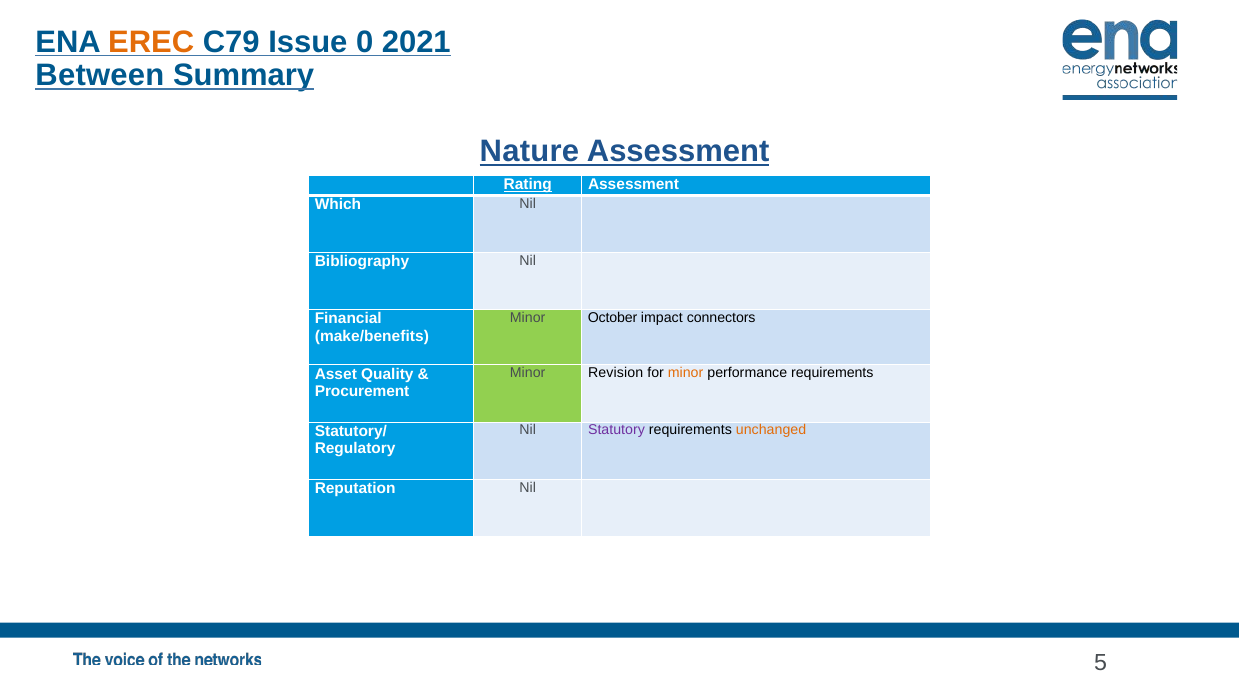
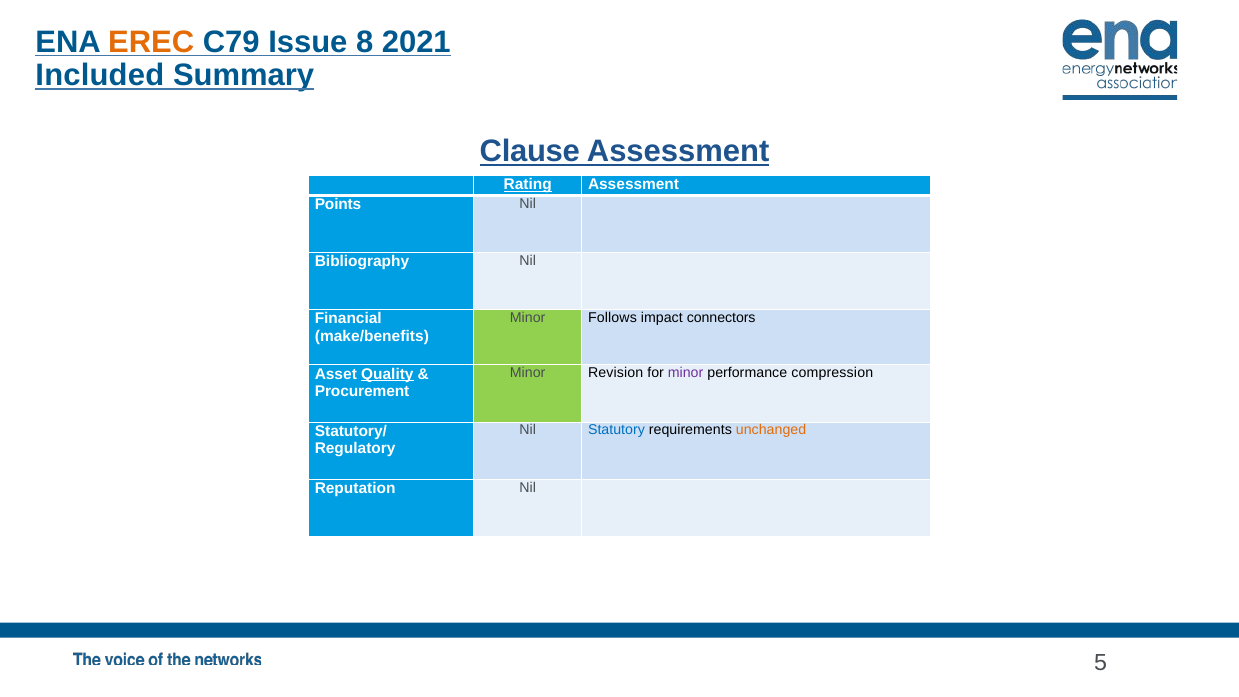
0: 0 -> 8
Between: Between -> Included
Nature: Nature -> Clause
Which: Which -> Points
October: October -> Follows
minor at (686, 373) colour: orange -> purple
performance requirements: requirements -> compression
Quality underline: none -> present
Statutory colour: purple -> blue
